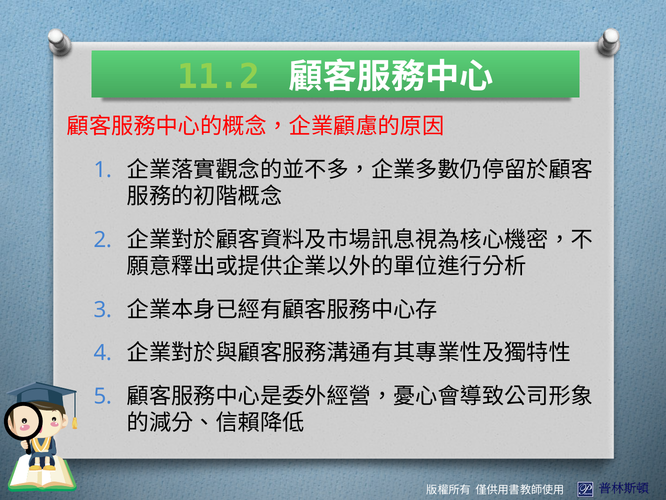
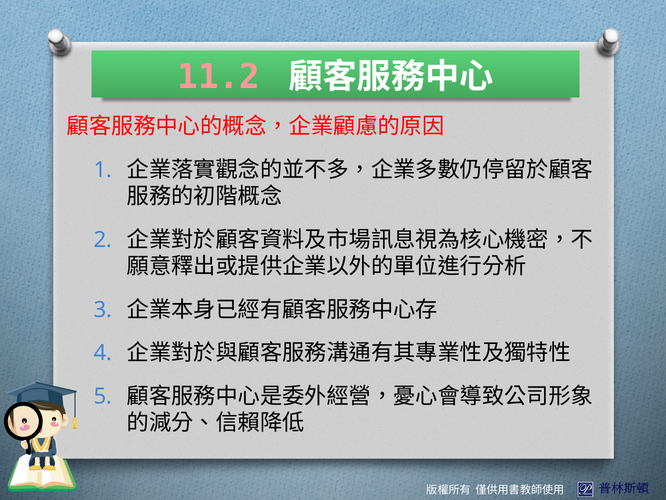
11.2 colour: light green -> pink
